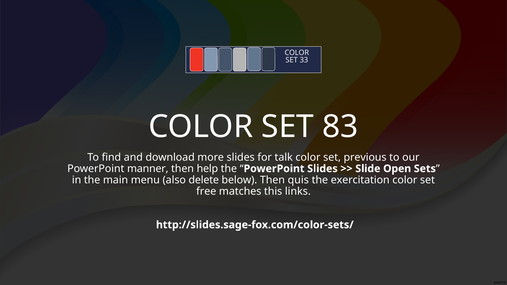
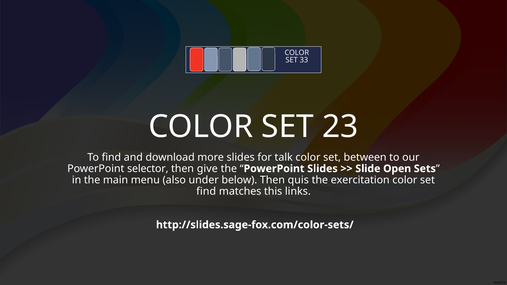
83: 83 -> 23
previous: previous -> between
manner: manner -> selector
help: help -> give
delete: delete -> under
free at (206, 192): free -> find
